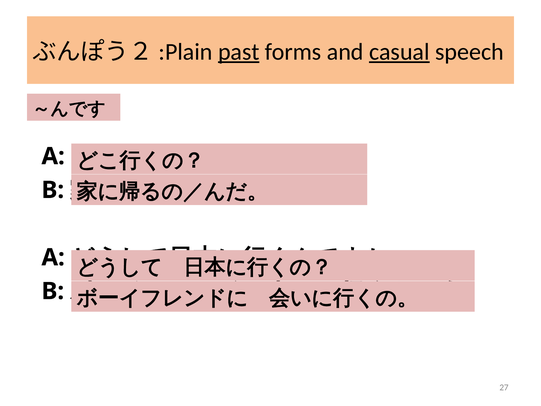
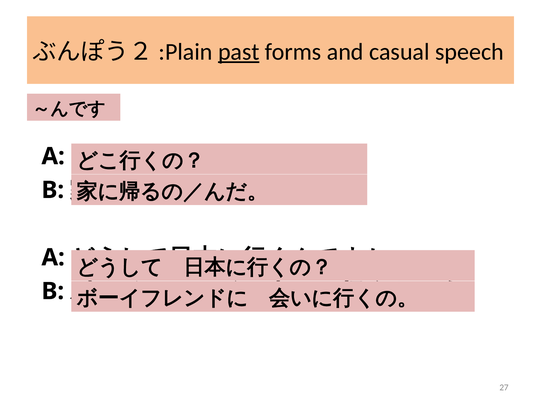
casual underline: present -> none
